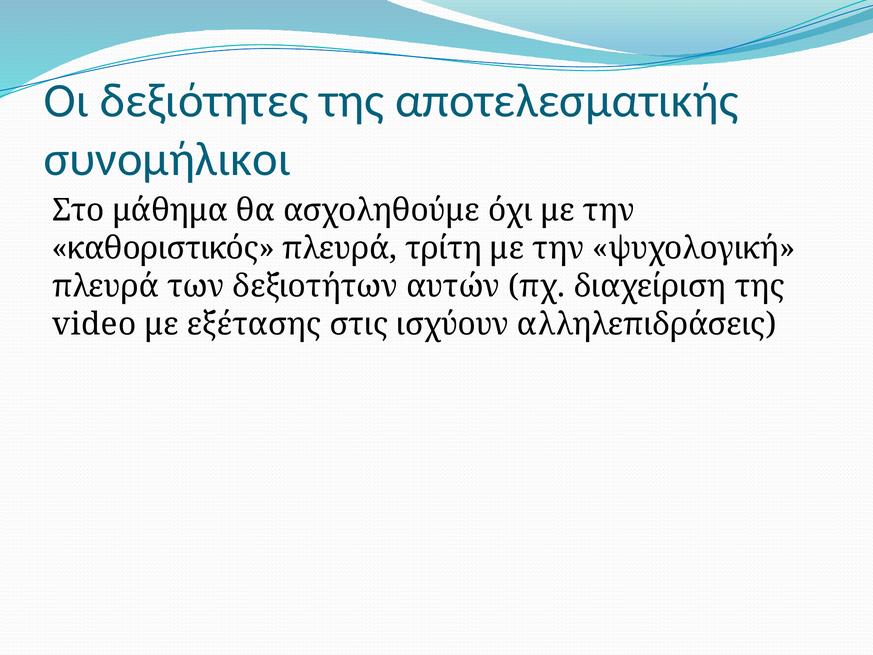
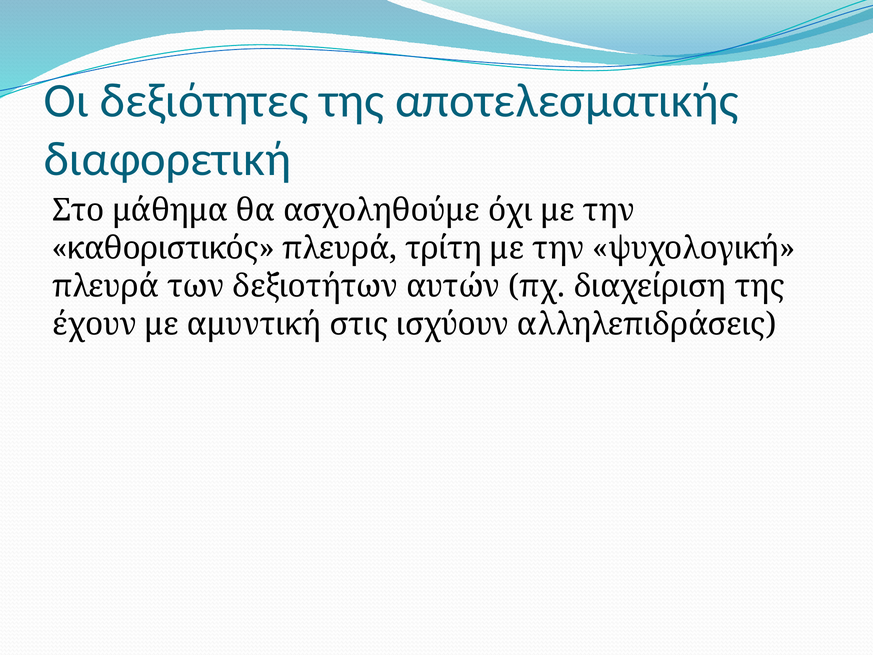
συνομήλικοι: συνομήλικοι -> διαφορετική
video: video -> έχουν
εξέτασης: εξέτασης -> αμυντική
